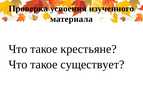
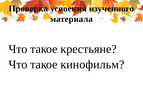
существует: существует -> кинофильм
